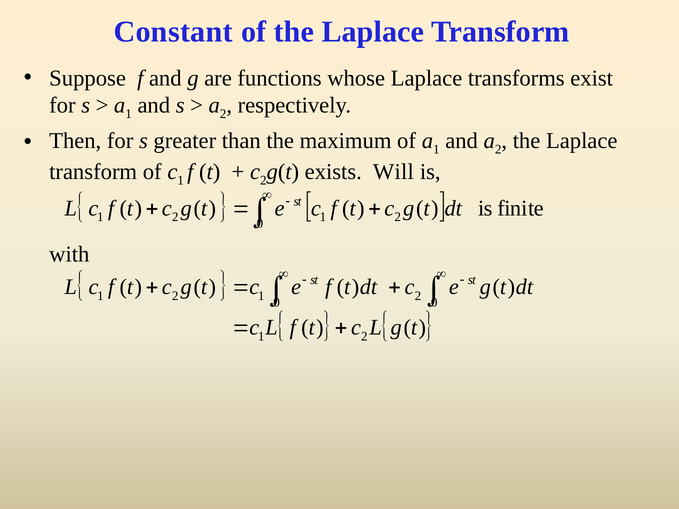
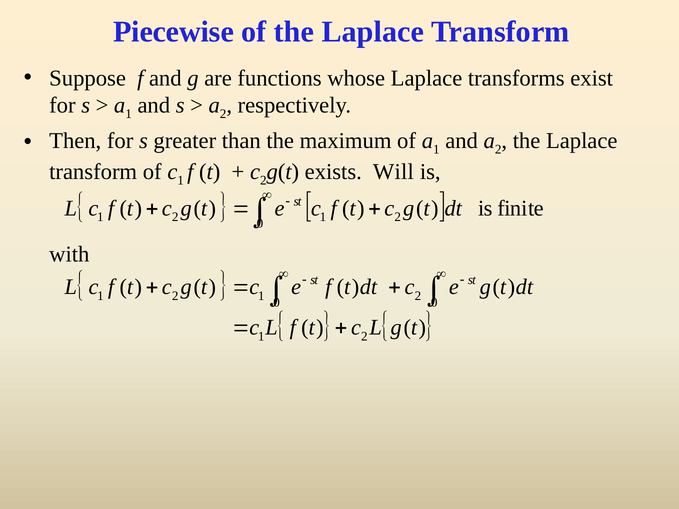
Constant: Constant -> Piecewise
